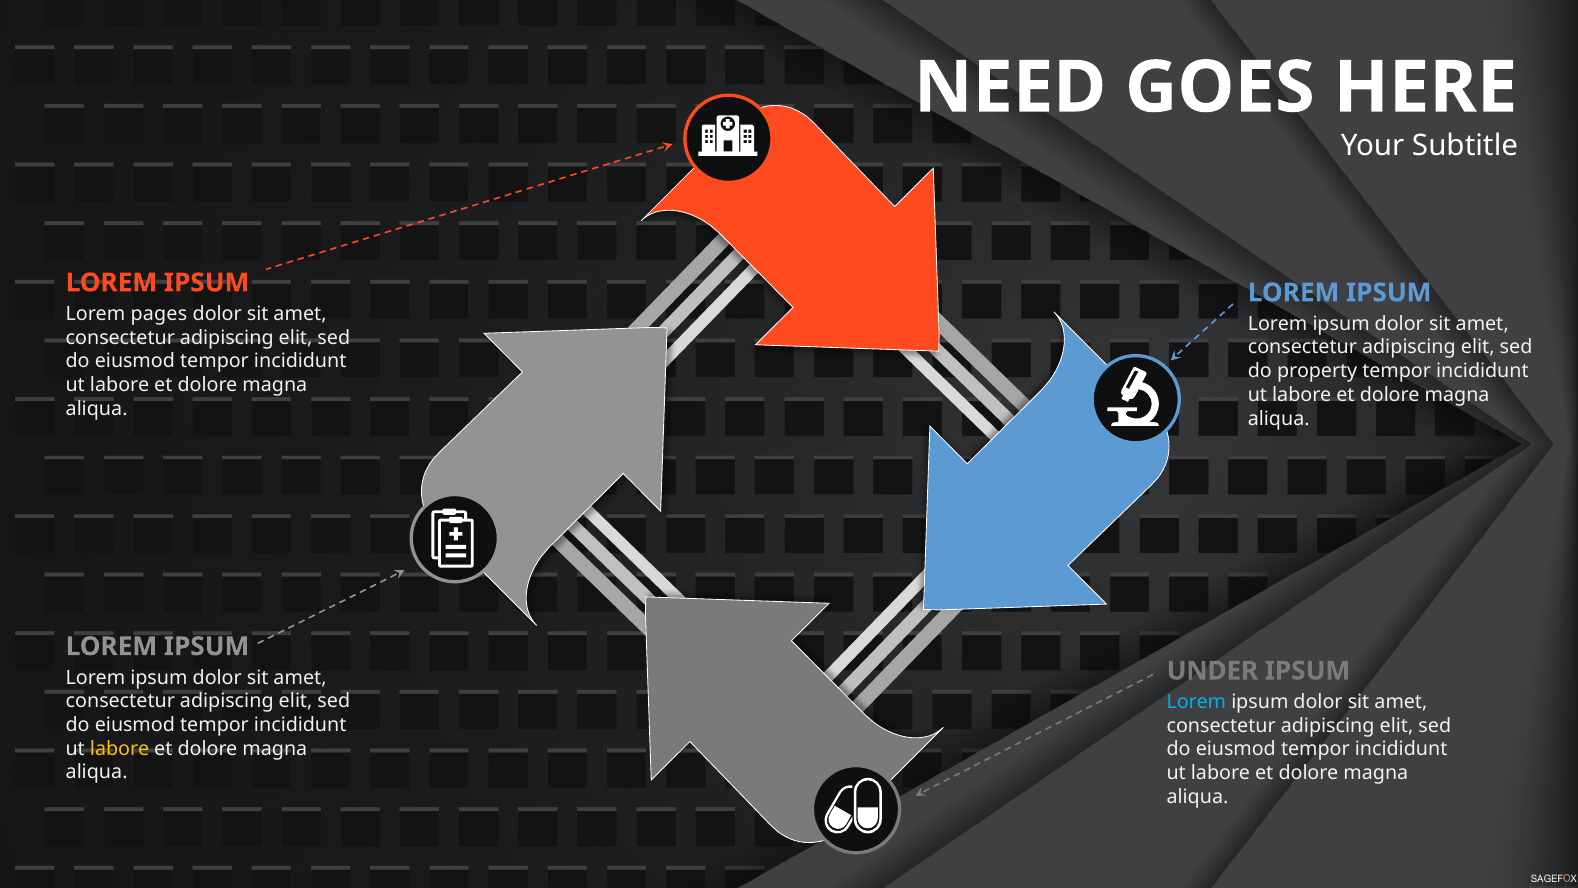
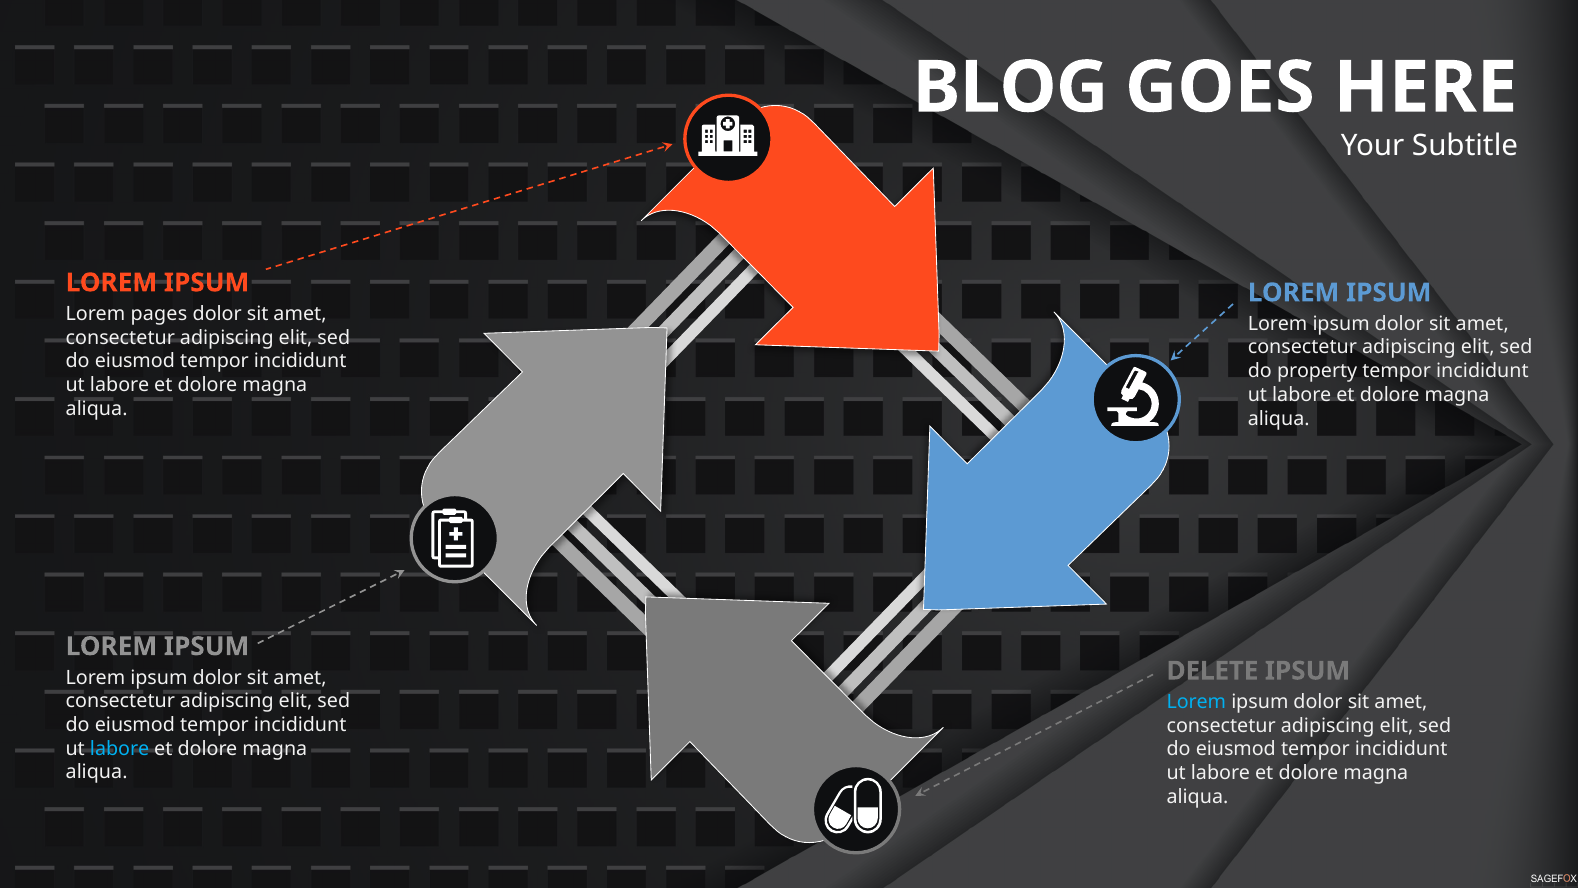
NEED: NEED -> BLOG
UNDER: UNDER -> DELETE
labore at (120, 748) colour: yellow -> light blue
